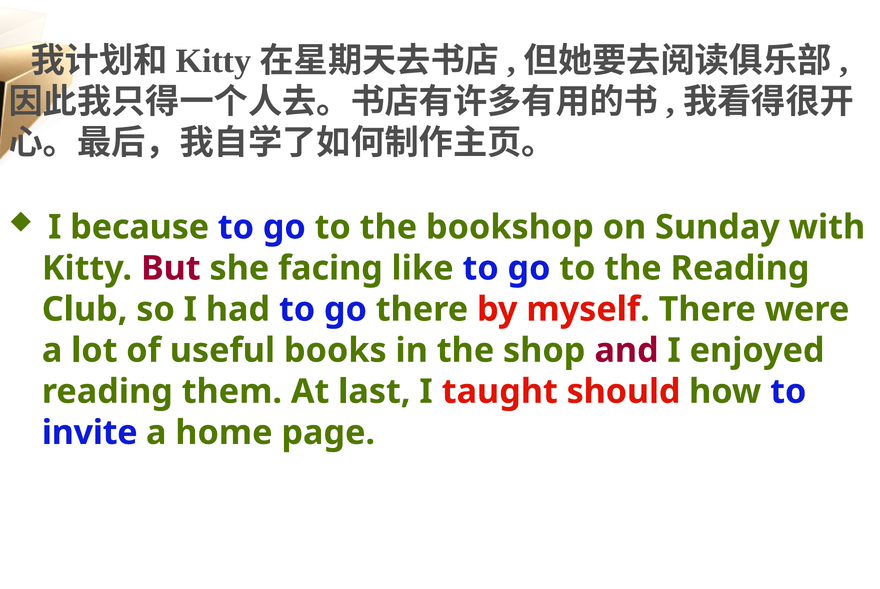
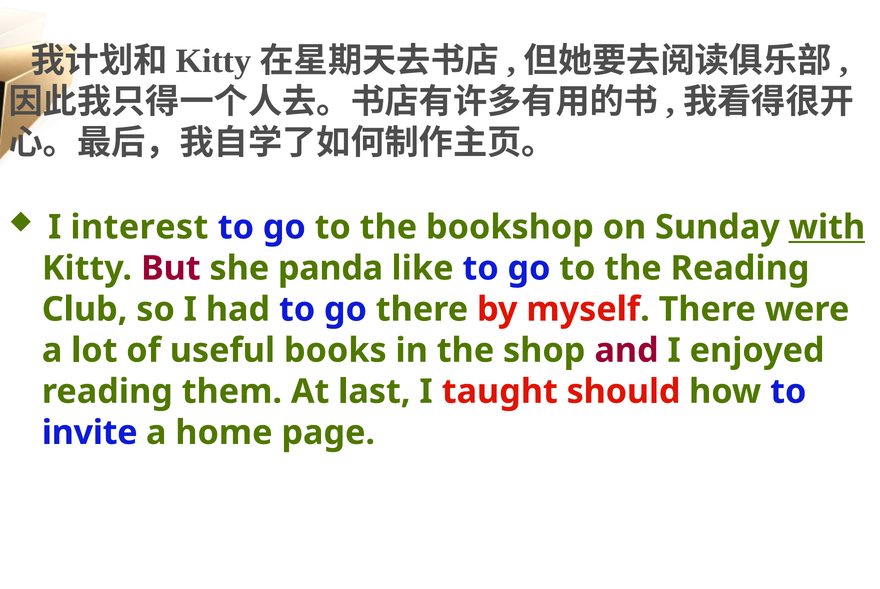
because: because -> interest
with underline: none -> present
facing: facing -> panda
